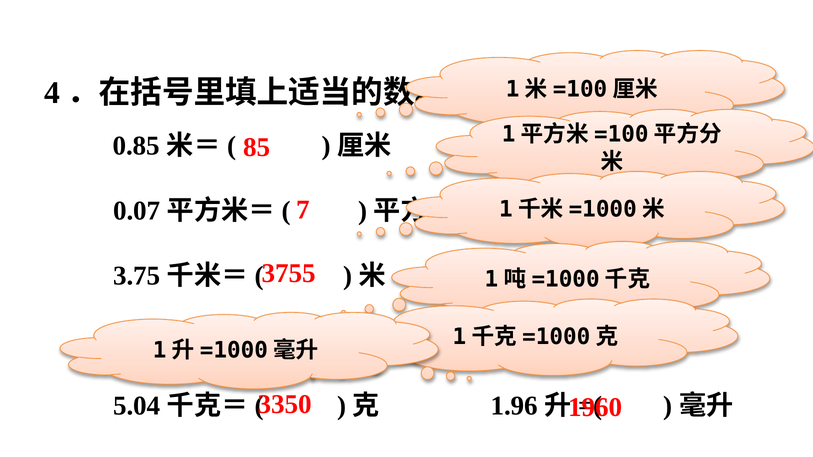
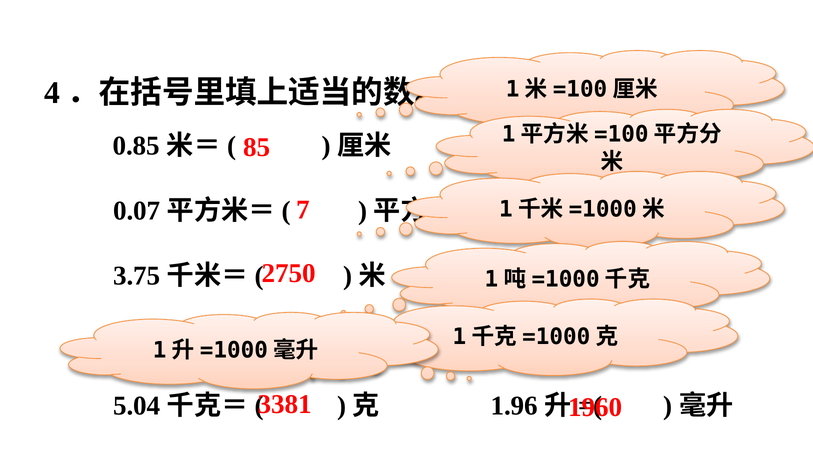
3755: 3755 -> 2750
3350: 3350 -> 3381
